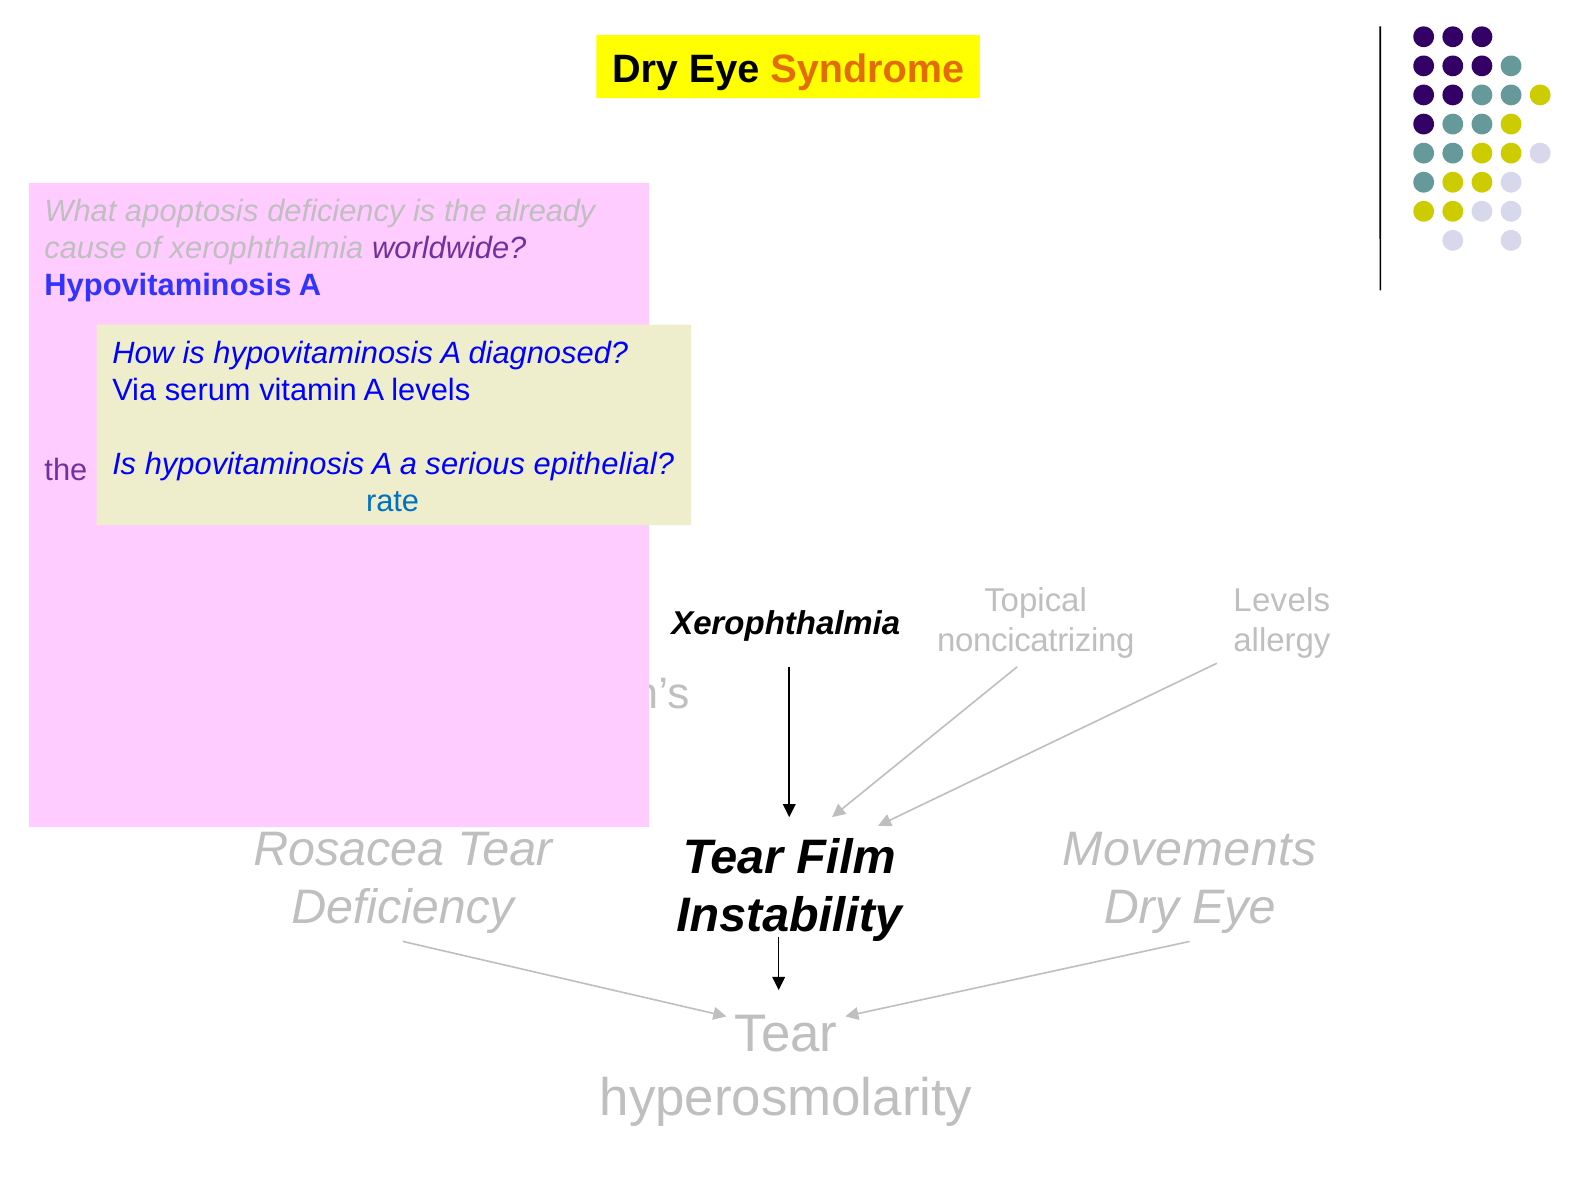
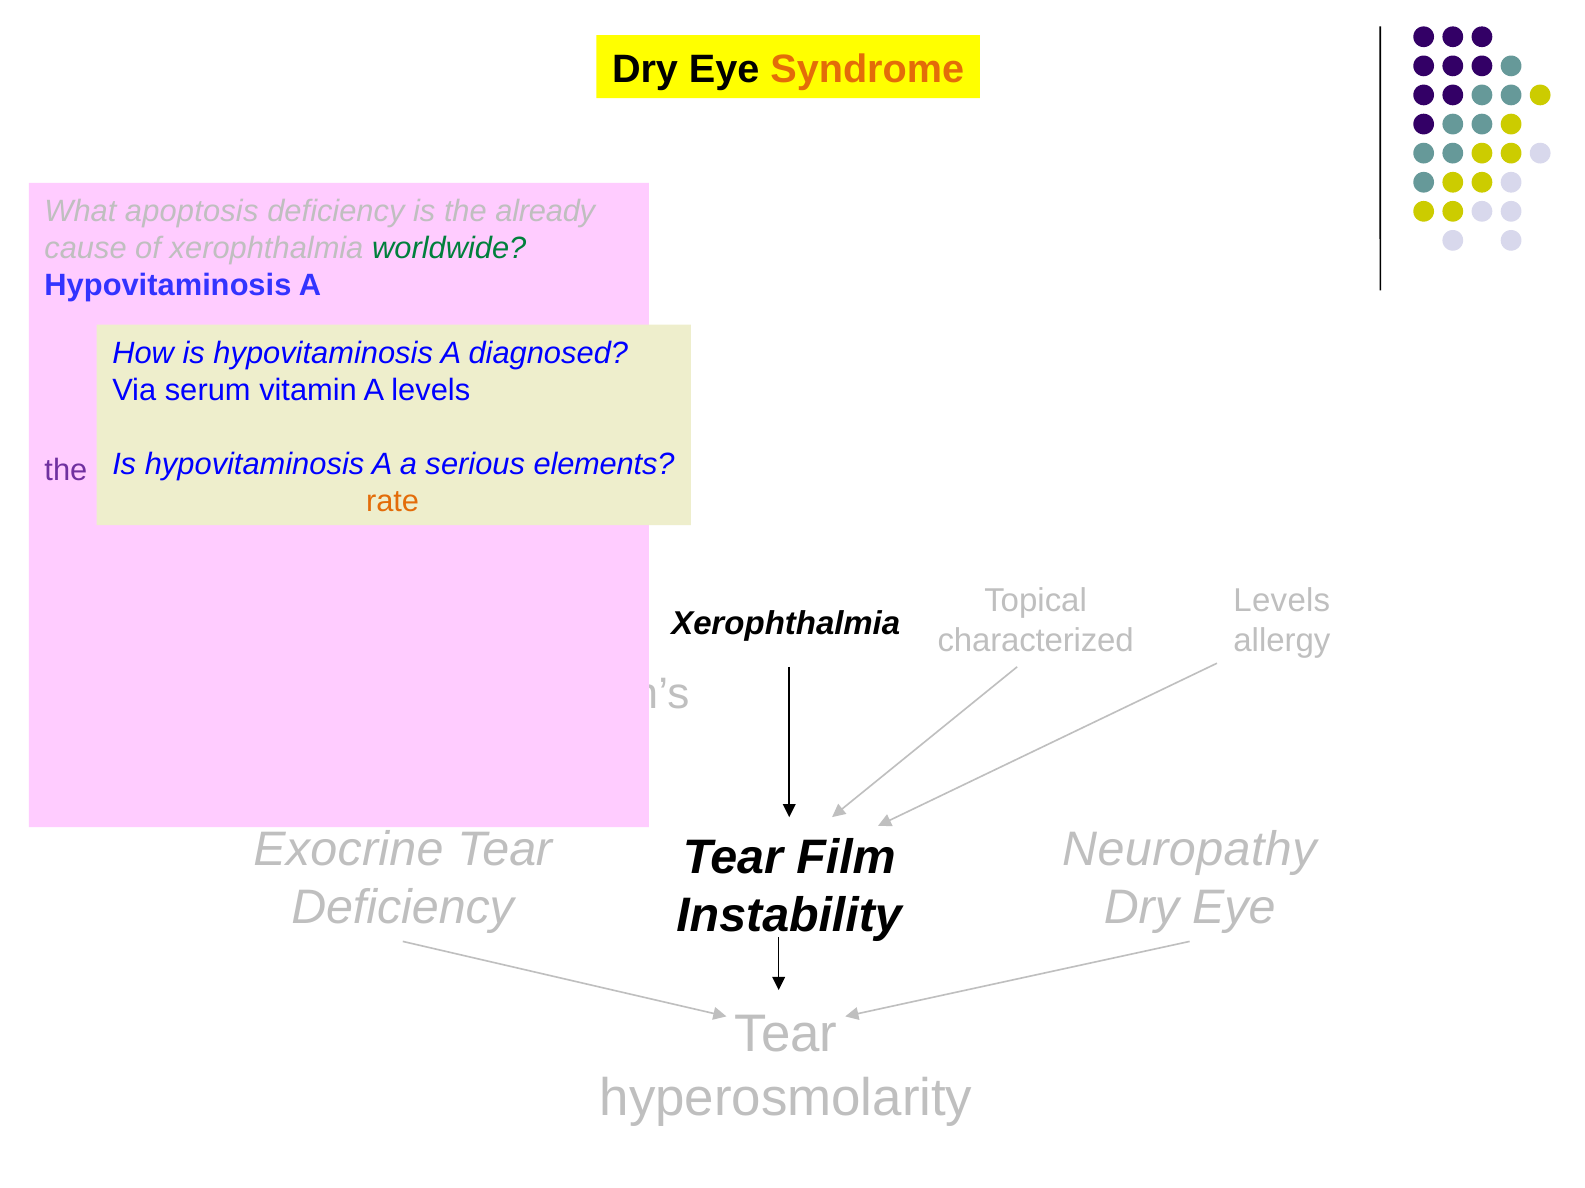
worldwide colour: purple -> green
epithelial: epithelial -> elements
rate colour: blue -> orange
noncicatrizing: noncicatrizing -> characterized
Rosacea: Rosacea -> Exocrine
Movements: Movements -> Neuropathy
